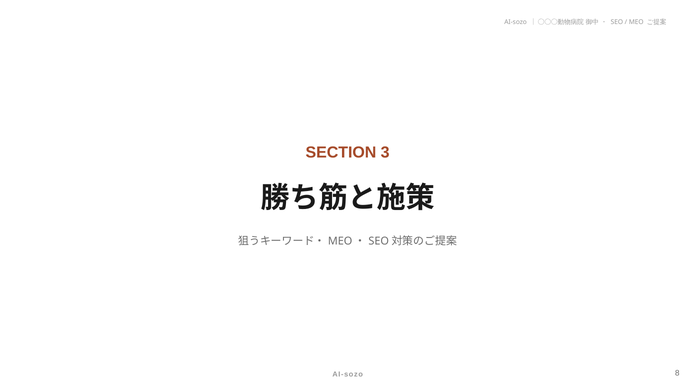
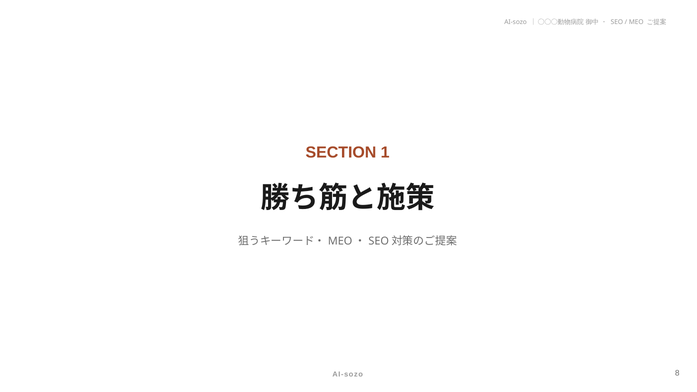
3: 3 -> 1
